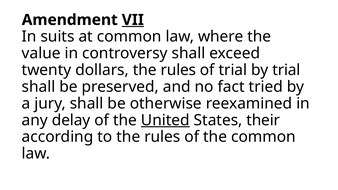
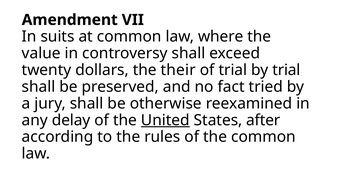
VII underline: present -> none
dollars the rules: rules -> their
their: their -> after
